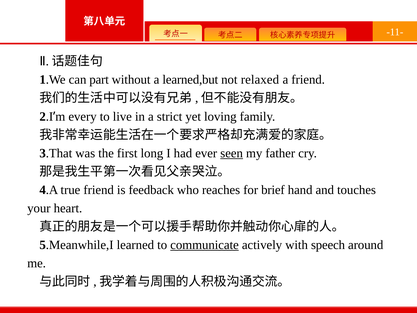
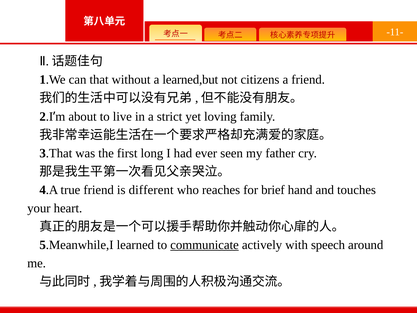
part: part -> that
relaxed: relaxed -> citizens
every: every -> about
seen underline: present -> none
feedback: feedback -> different
